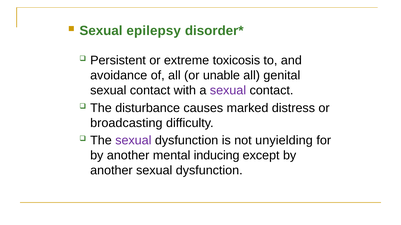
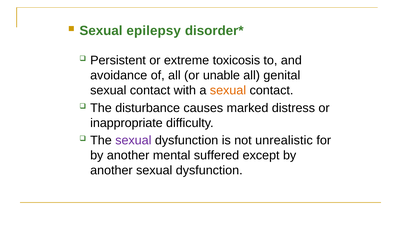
sexual at (228, 91) colour: purple -> orange
broadcasting: broadcasting -> inappropriate
unyielding: unyielding -> unrealistic
inducing: inducing -> suffered
